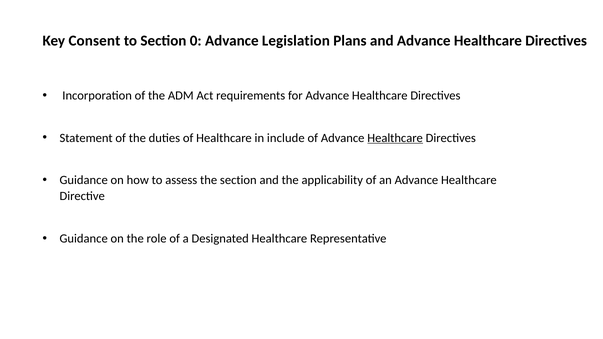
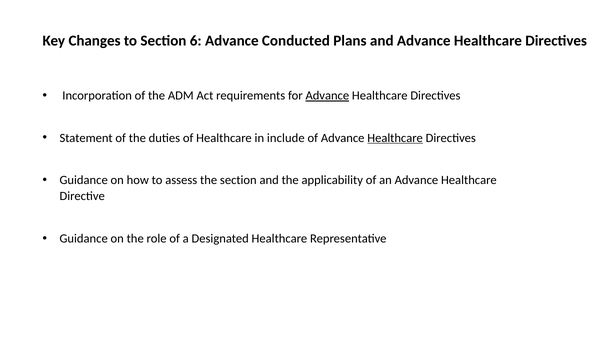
Consent: Consent -> Changes
0: 0 -> 6
Legislation: Legislation -> Conducted
Advance at (327, 96) underline: none -> present
